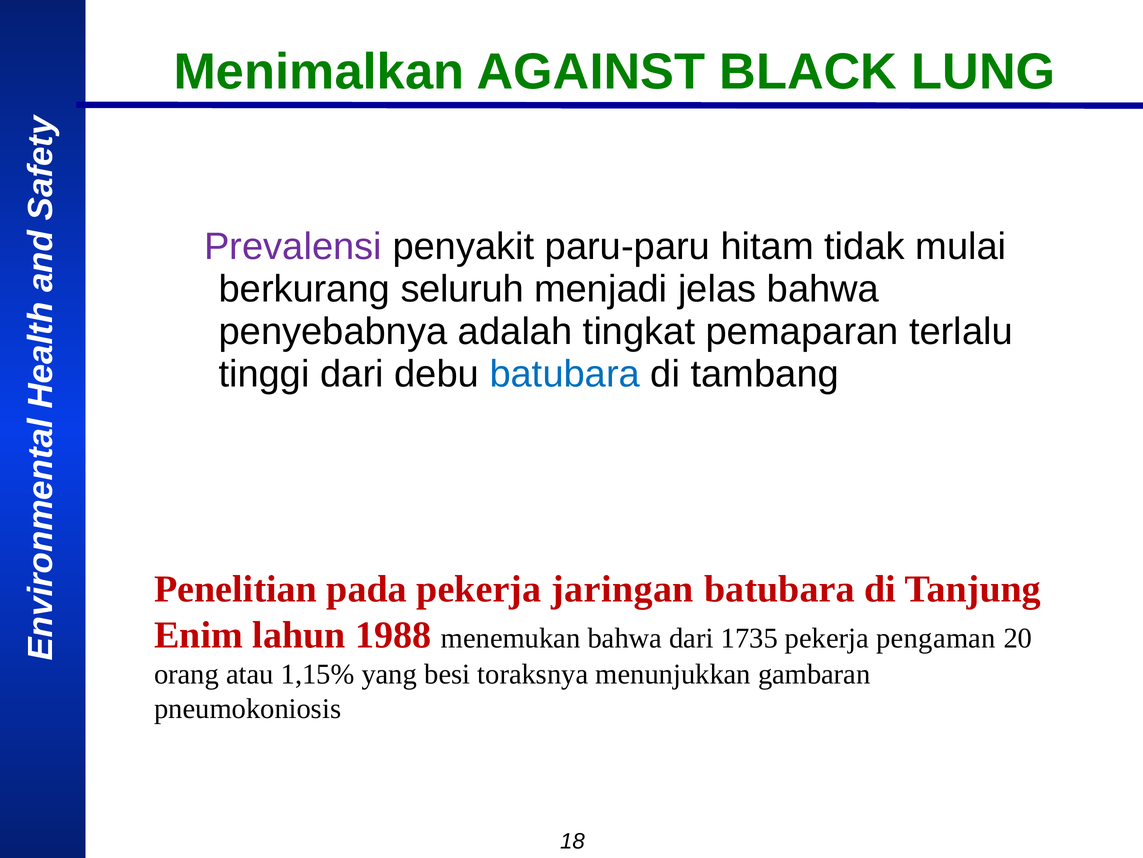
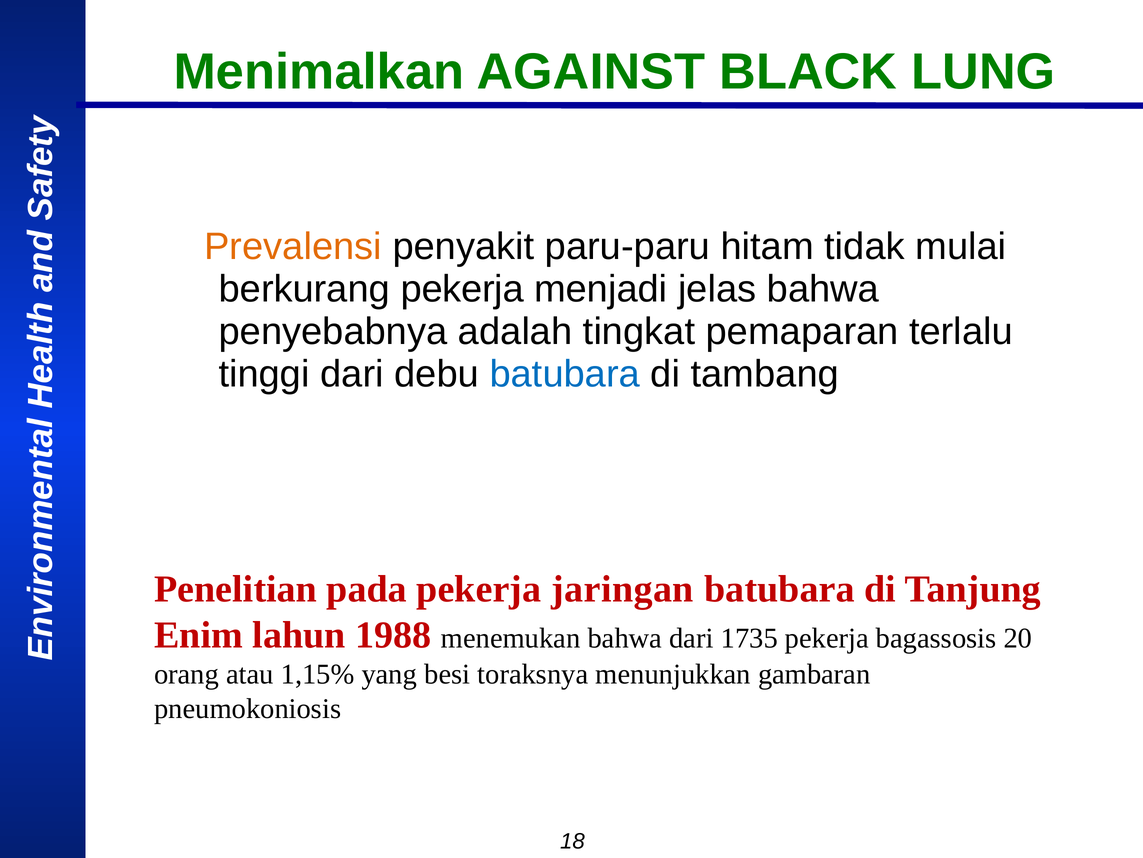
Prevalensi colour: purple -> orange
berkurang seluruh: seluruh -> pekerja
pengaman: pengaman -> bagassosis
